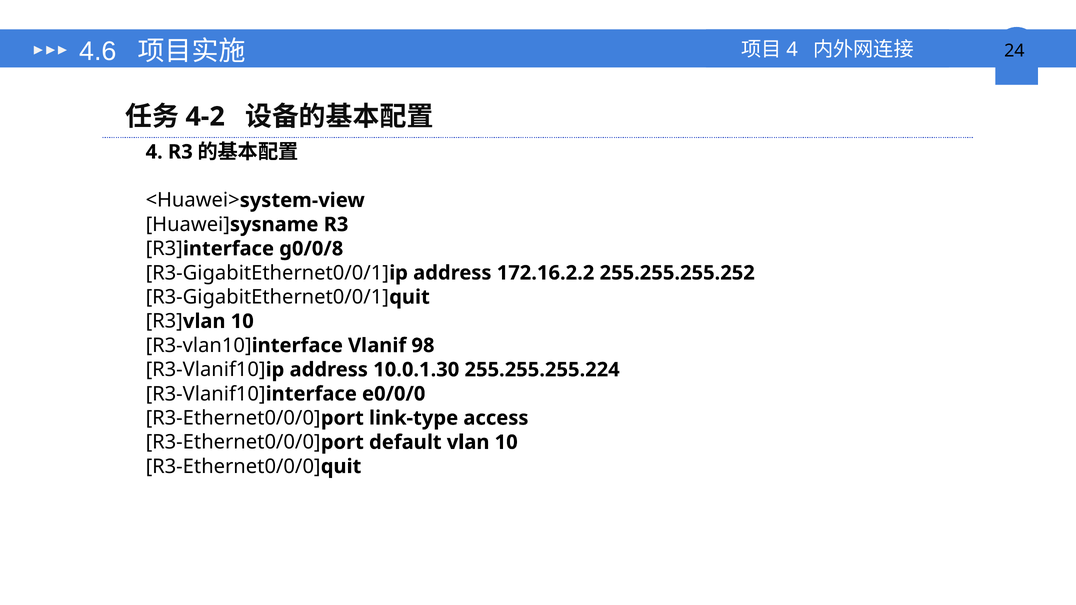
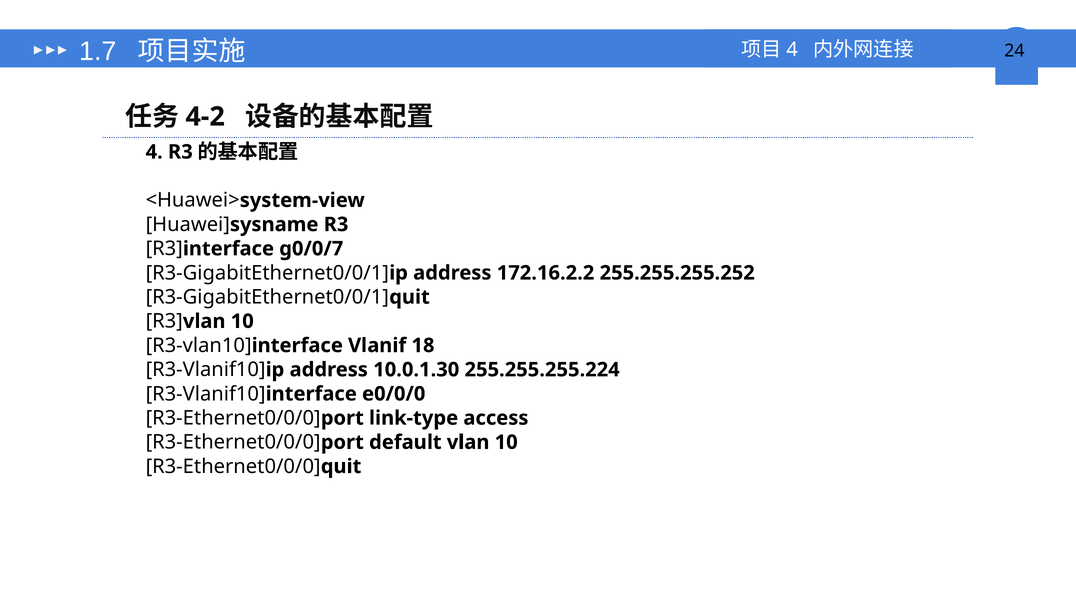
4.6: 4.6 -> 1.7
g0/0/8: g0/0/8 -> g0/0/7
98: 98 -> 18
